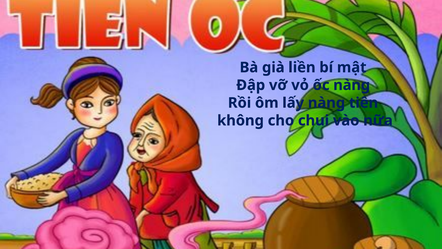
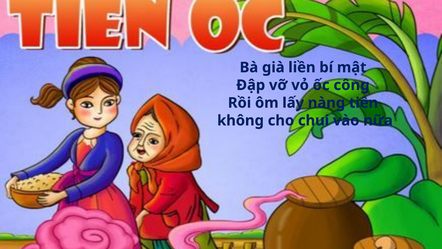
ốc nàng: nàng -> công
